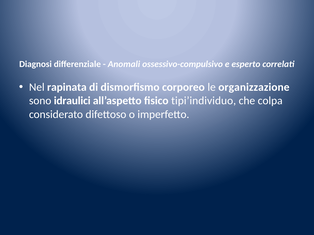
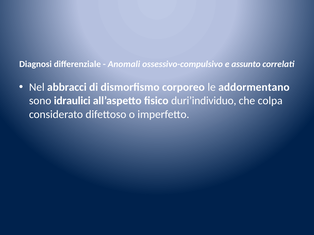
esperto: esperto -> assunto
rapinata: rapinata -> abbracci
organizzazione: organizzazione -> addormentano
tipi’individuo: tipi’individuo -> duri’individuo
